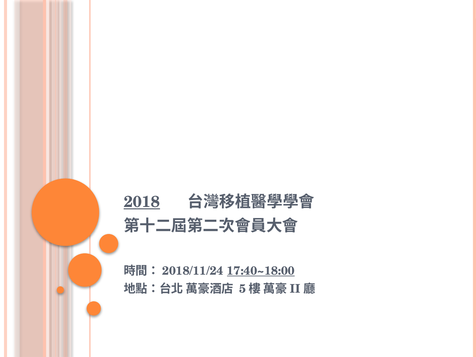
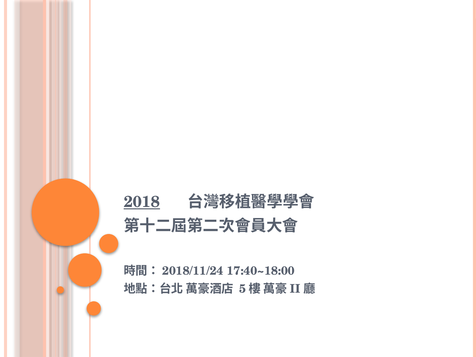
17:40~18:00 underline: present -> none
